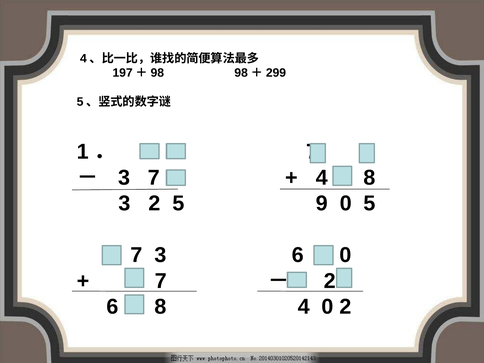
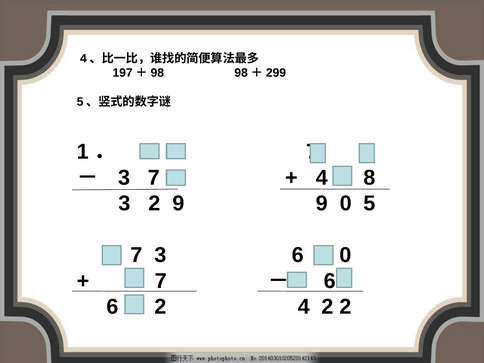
2 5: 5 -> 9
2 at (330, 281): 2 -> 6
6 8: 8 -> 2
4 0: 0 -> 2
